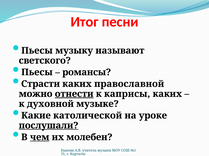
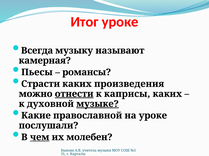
Итог песни: песни -> уроке
Пьесы at (37, 51): Пьесы -> Всегда
светского: светского -> камерная
православной: православной -> произведения
музыке underline: none -> present
католической: католической -> православной
послушали underline: present -> none
